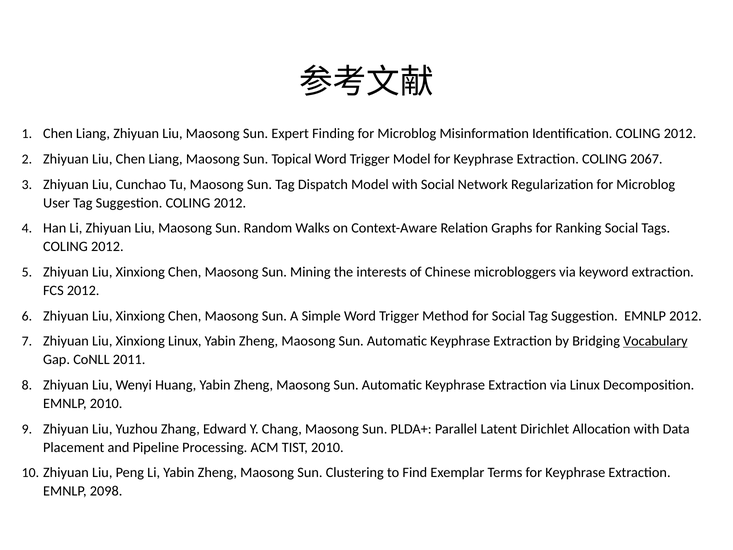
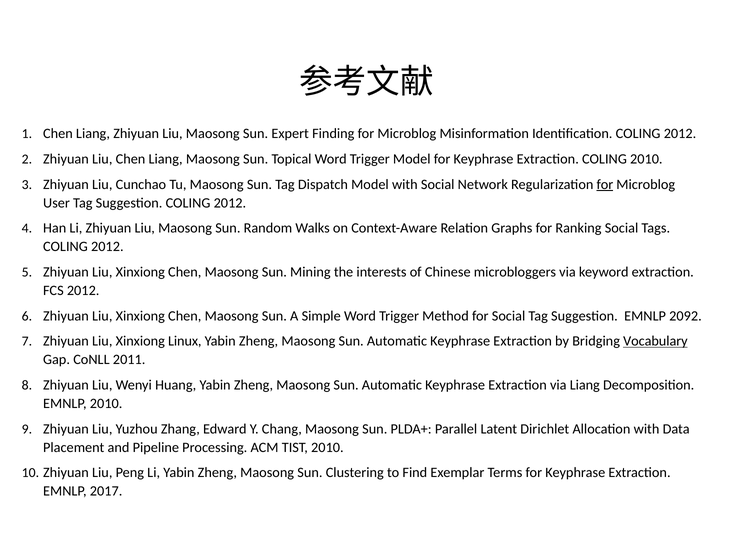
COLING 2067: 2067 -> 2010
for at (605, 184) underline: none -> present
EMNLP 2012: 2012 -> 2092
via Linux: Linux -> Liang
2098: 2098 -> 2017
